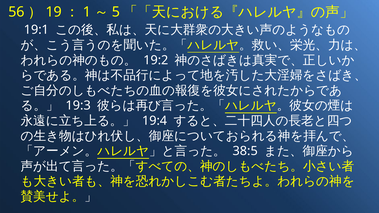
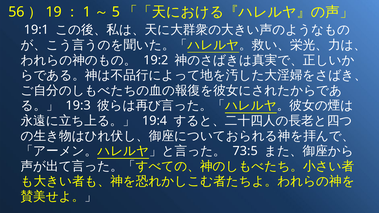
38:5: 38:5 -> 73:5
